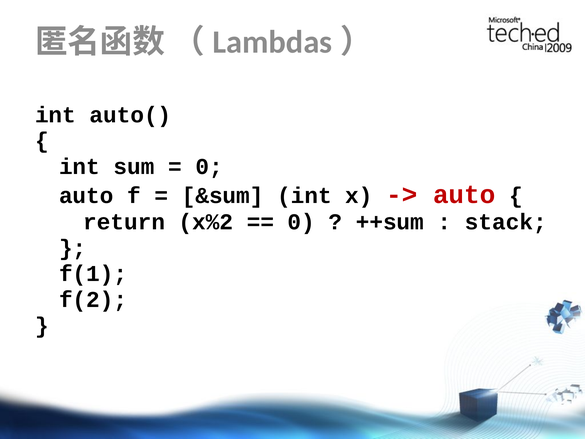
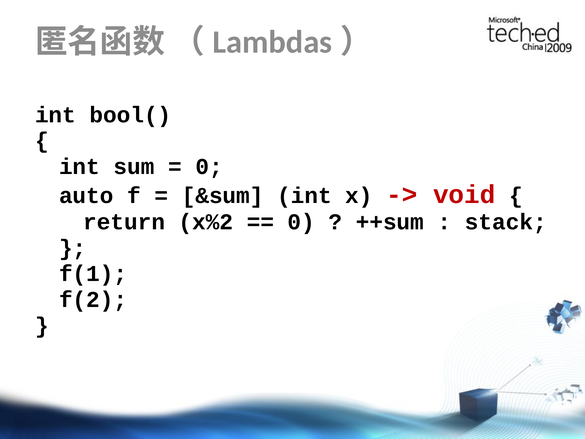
auto(: auto( -> bool(
auto at (464, 194): auto -> void
